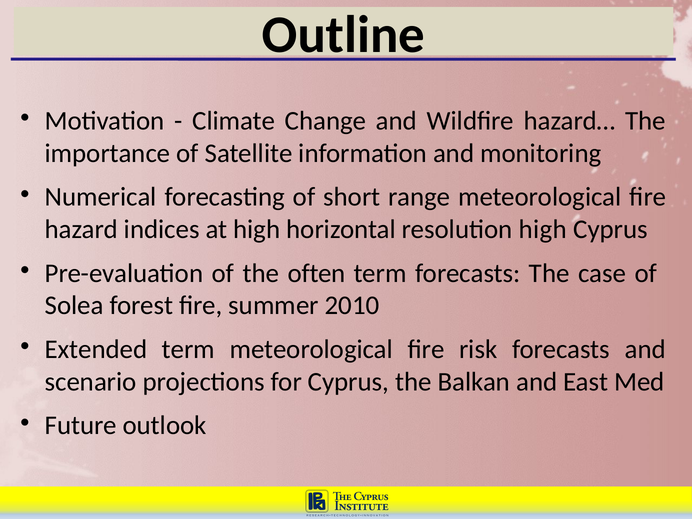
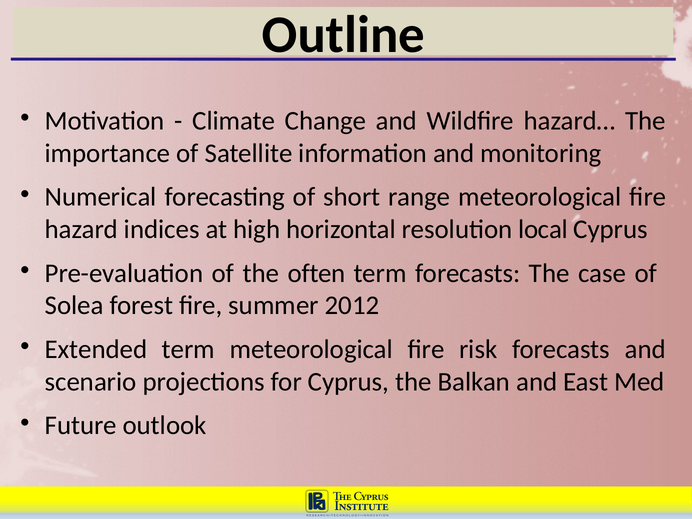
resolution high: high -> local
2010: 2010 -> 2012
